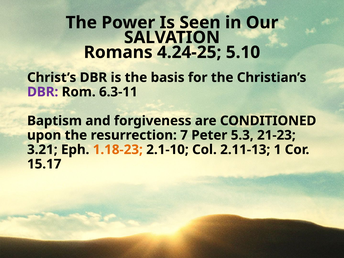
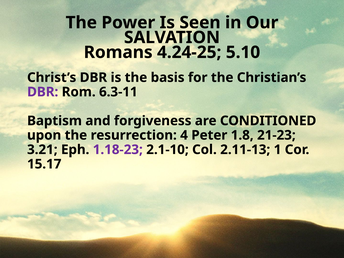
7: 7 -> 4
5.3: 5.3 -> 1.8
1.18-23 colour: orange -> purple
